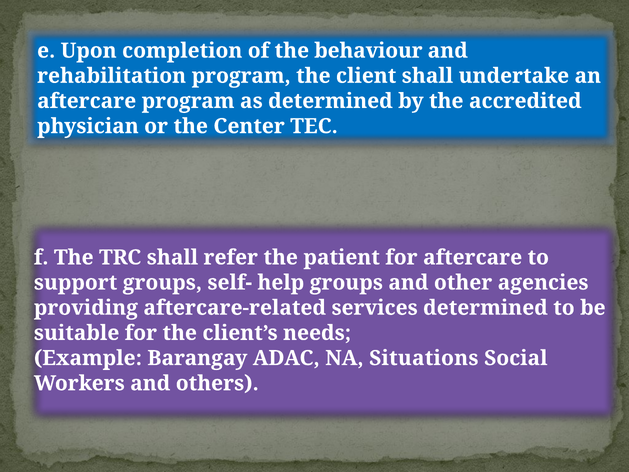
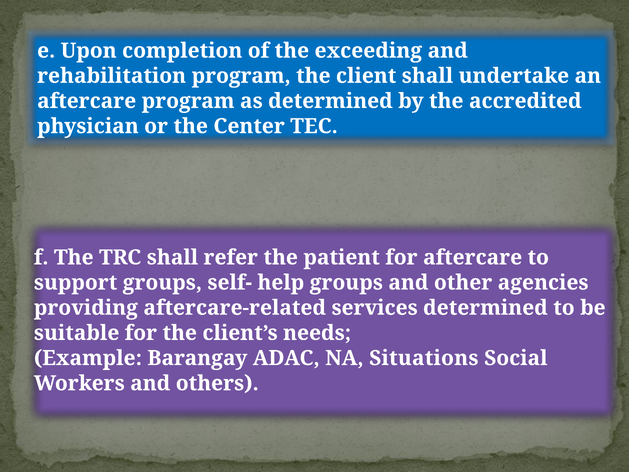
behaviour: behaviour -> exceeding
